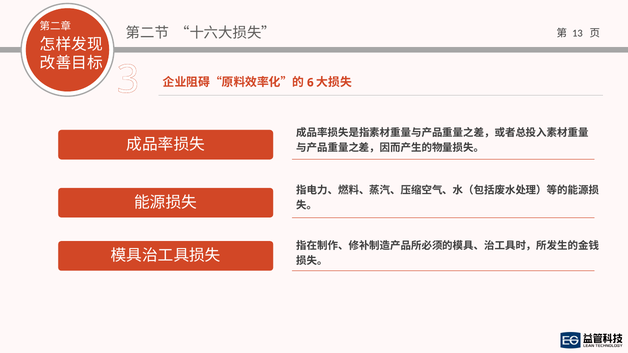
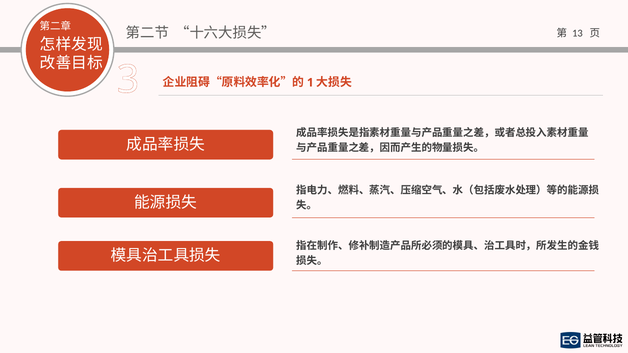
6: 6 -> 1
